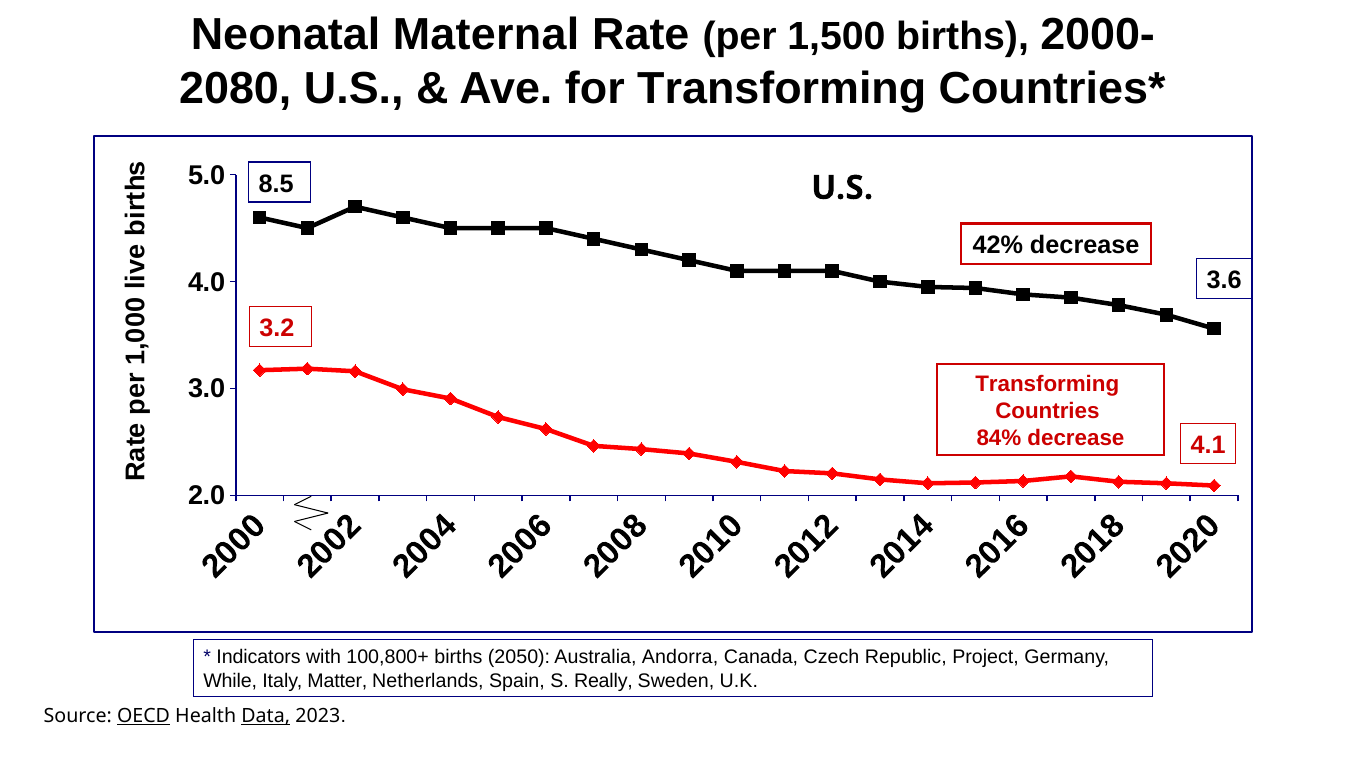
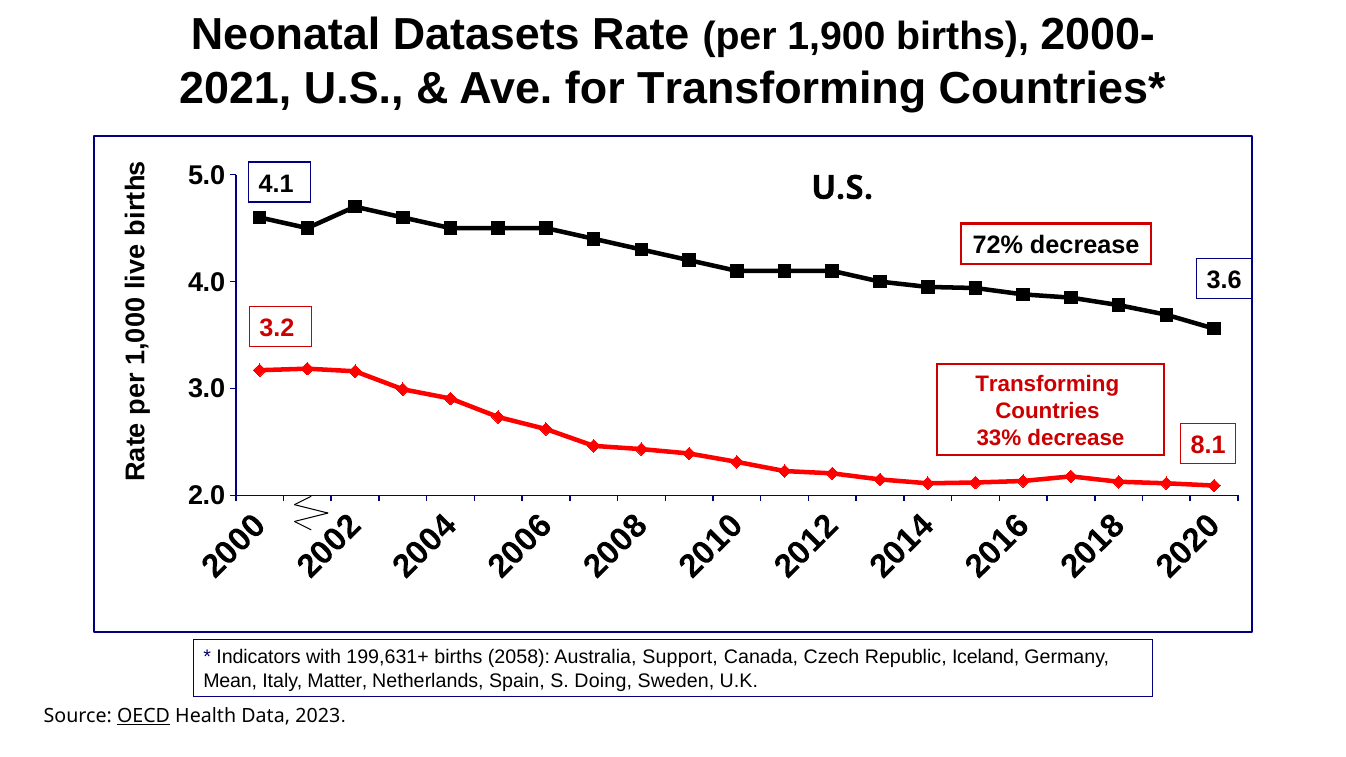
Maternal: Maternal -> Datasets
1,500: 1,500 -> 1,900
2080: 2080 -> 2021
8.5: 8.5 -> 4.1
42%: 42% -> 72%
84%: 84% -> 33%
4.1: 4.1 -> 8.1
100,800+: 100,800+ -> 199,631+
2050: 2050 -> 2058
Andorra: Andorra -> Support
Project: Project -> Iceland
While: While -> Mean
Really: Really -> Doing
Data underline: present -> none
